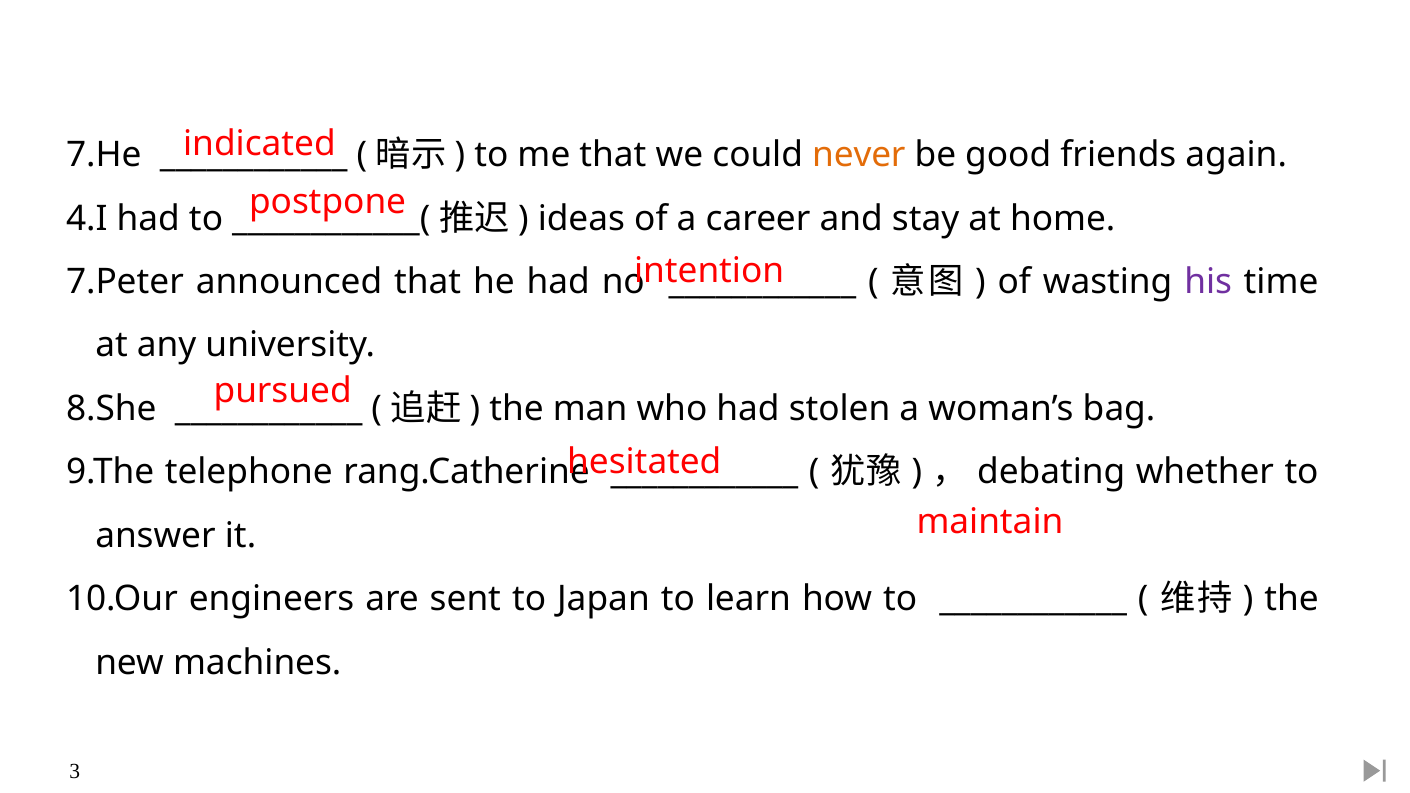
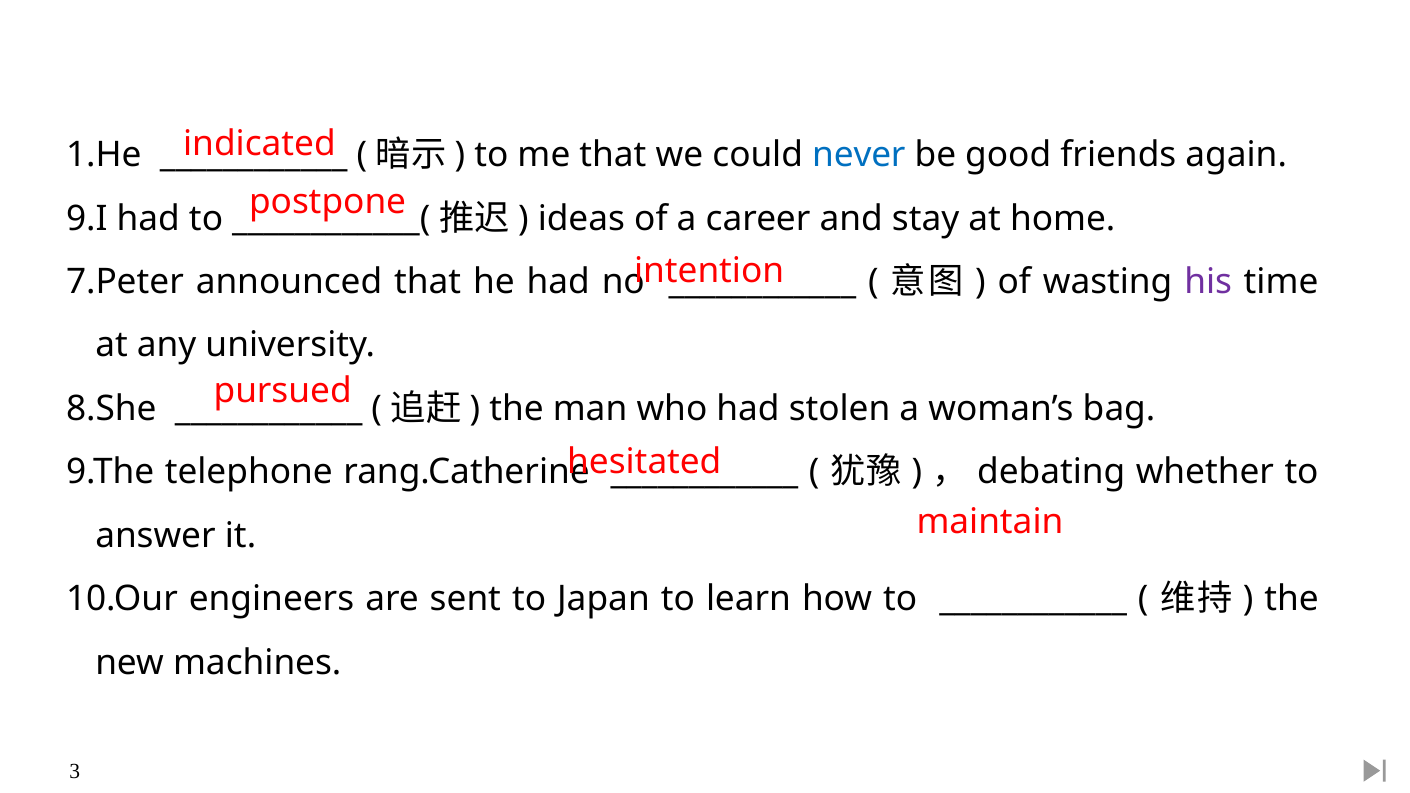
7.He: 7.He -> 1.He
never colour: orange -> blue
4.I: 4.I -> 9.I
